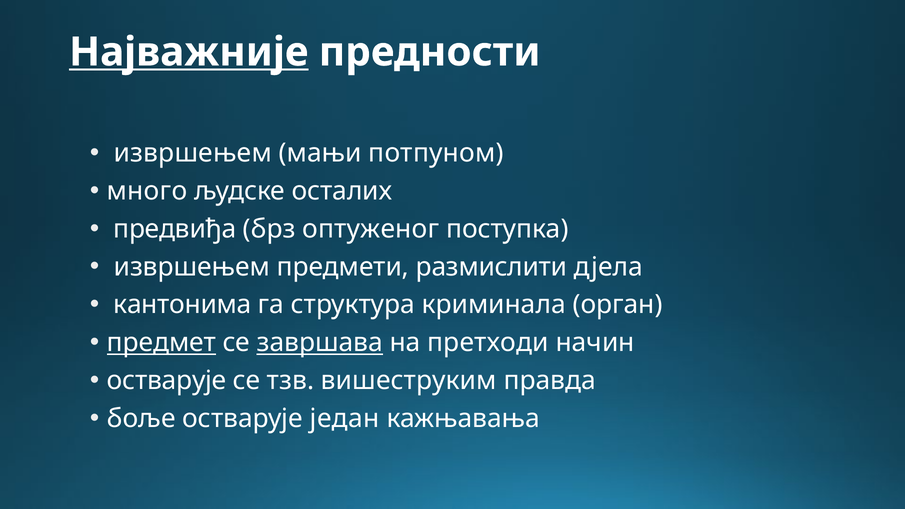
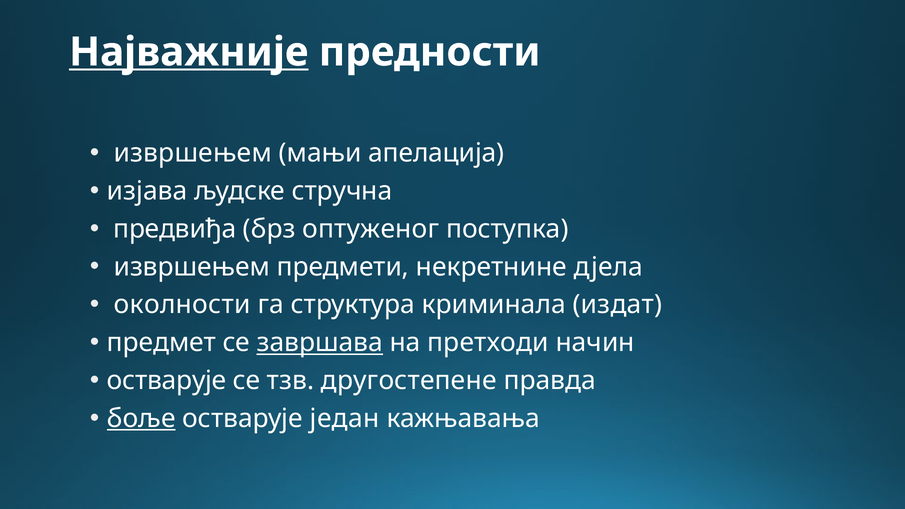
потпуном: потпуном -> апелација
много: много -> изјава
осталих: осталих -> стручна
размислити: размислити -> некретнине
кантонима: кантонима -> околности
орган: орган -> издат
предмет underline: present -> none
вишеструким: вишеструким -> другостепене
боље underline: none -> present
